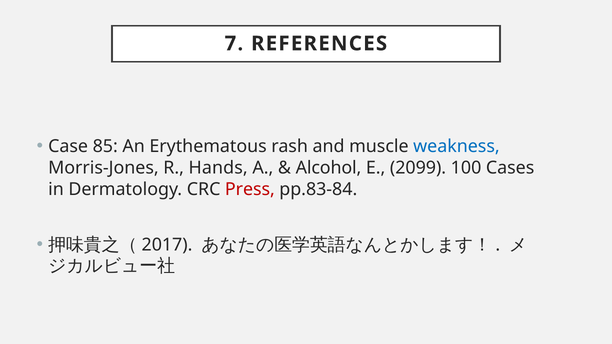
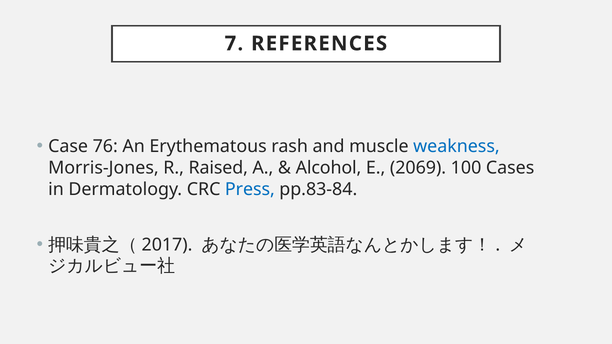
85: 85 -> 76
Hands: Hands -> Raised
2099: 2099 -> 2069
Press colour: red -> blue
